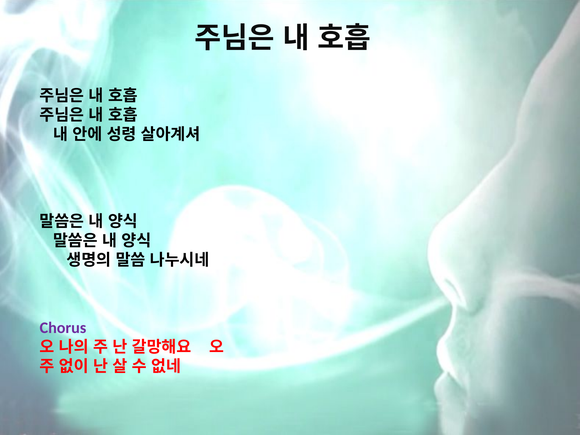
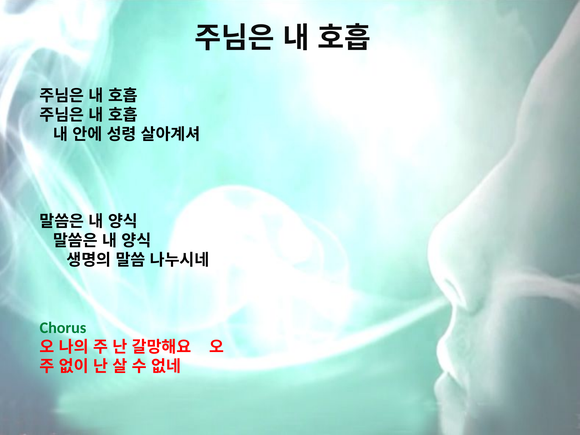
Chorus colour: purple -> green
